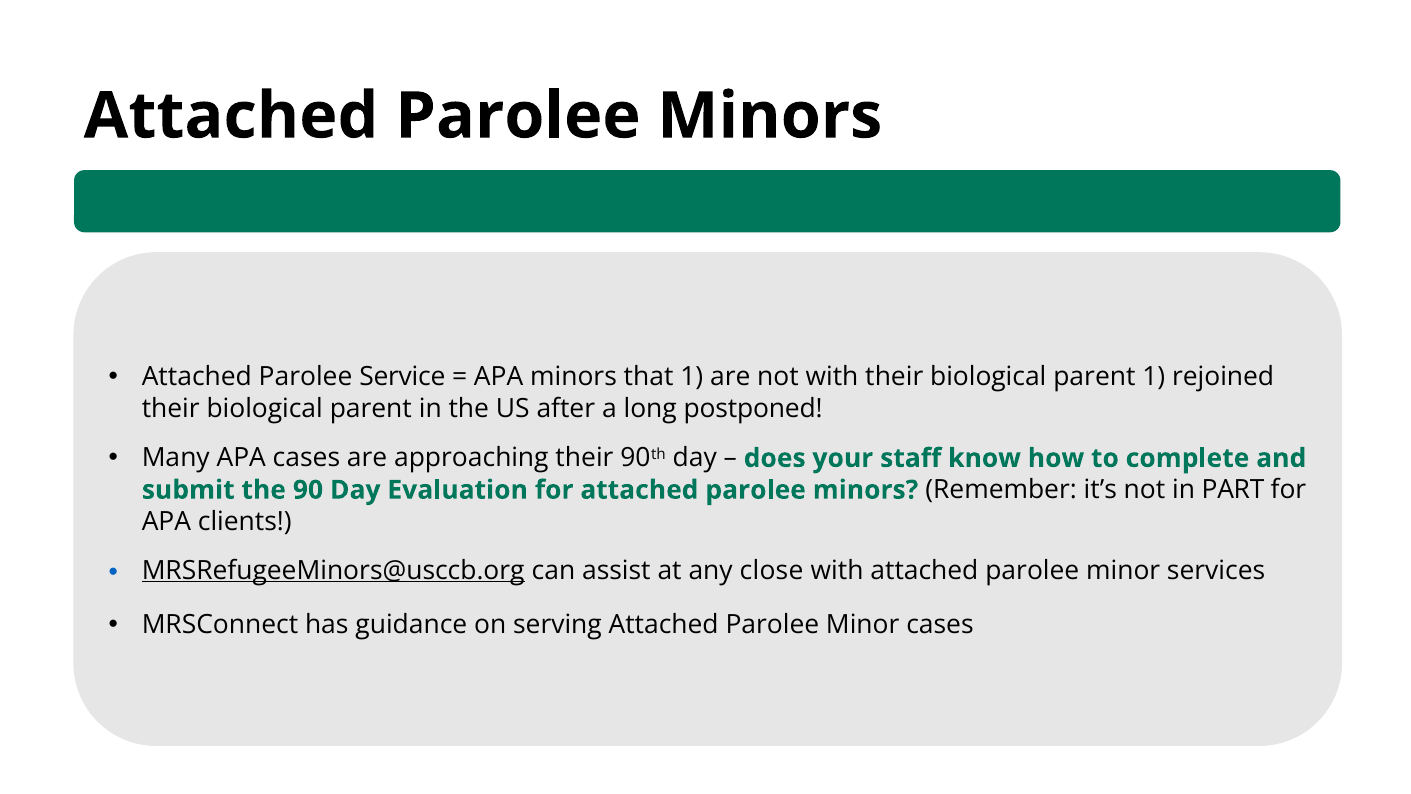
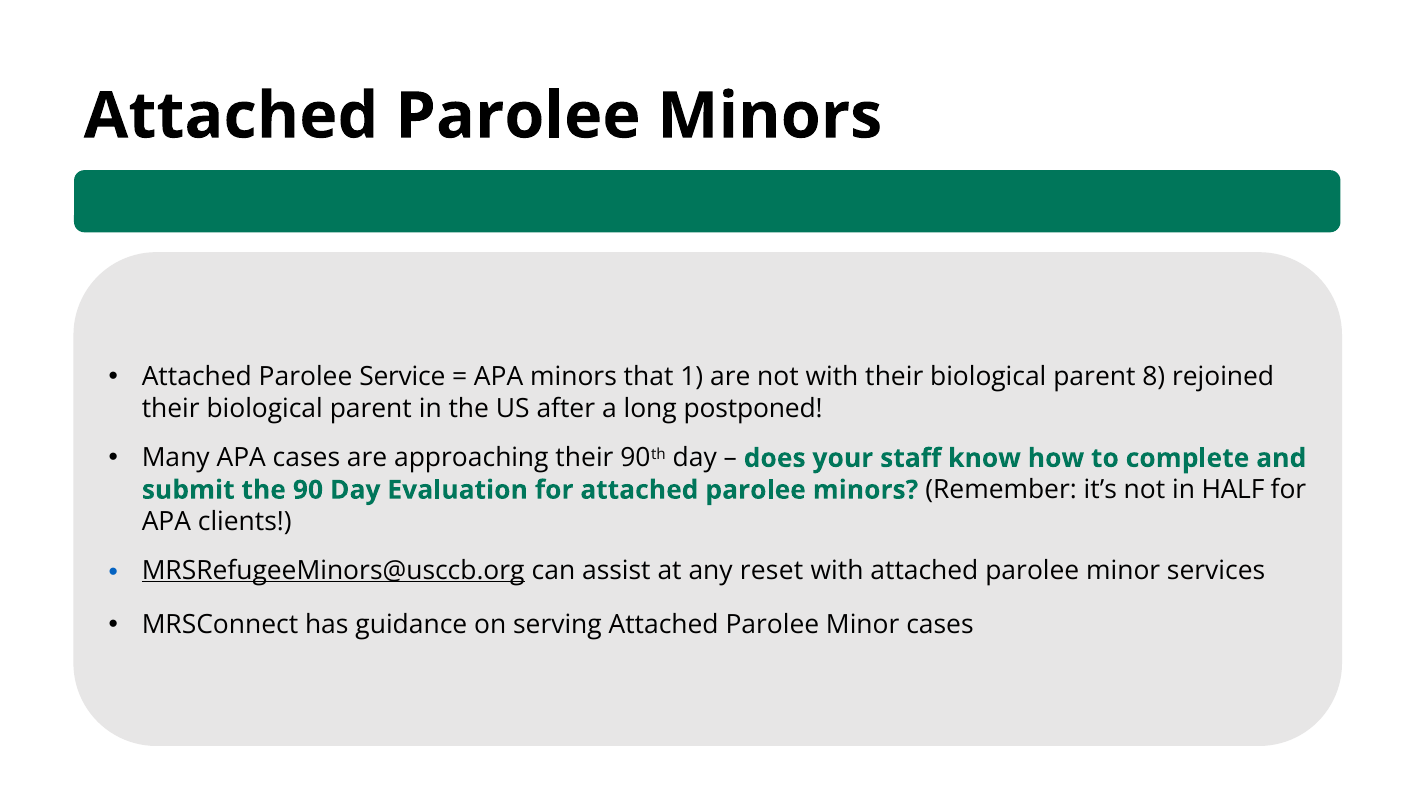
parent 1: 1 -> 8
PART: PART -> HALF
close: close -> reset
